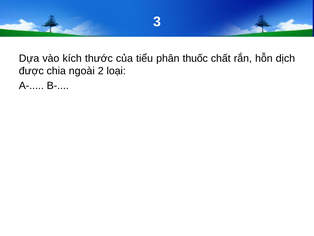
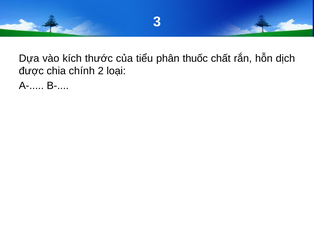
ngoài: ngoài -> chính
